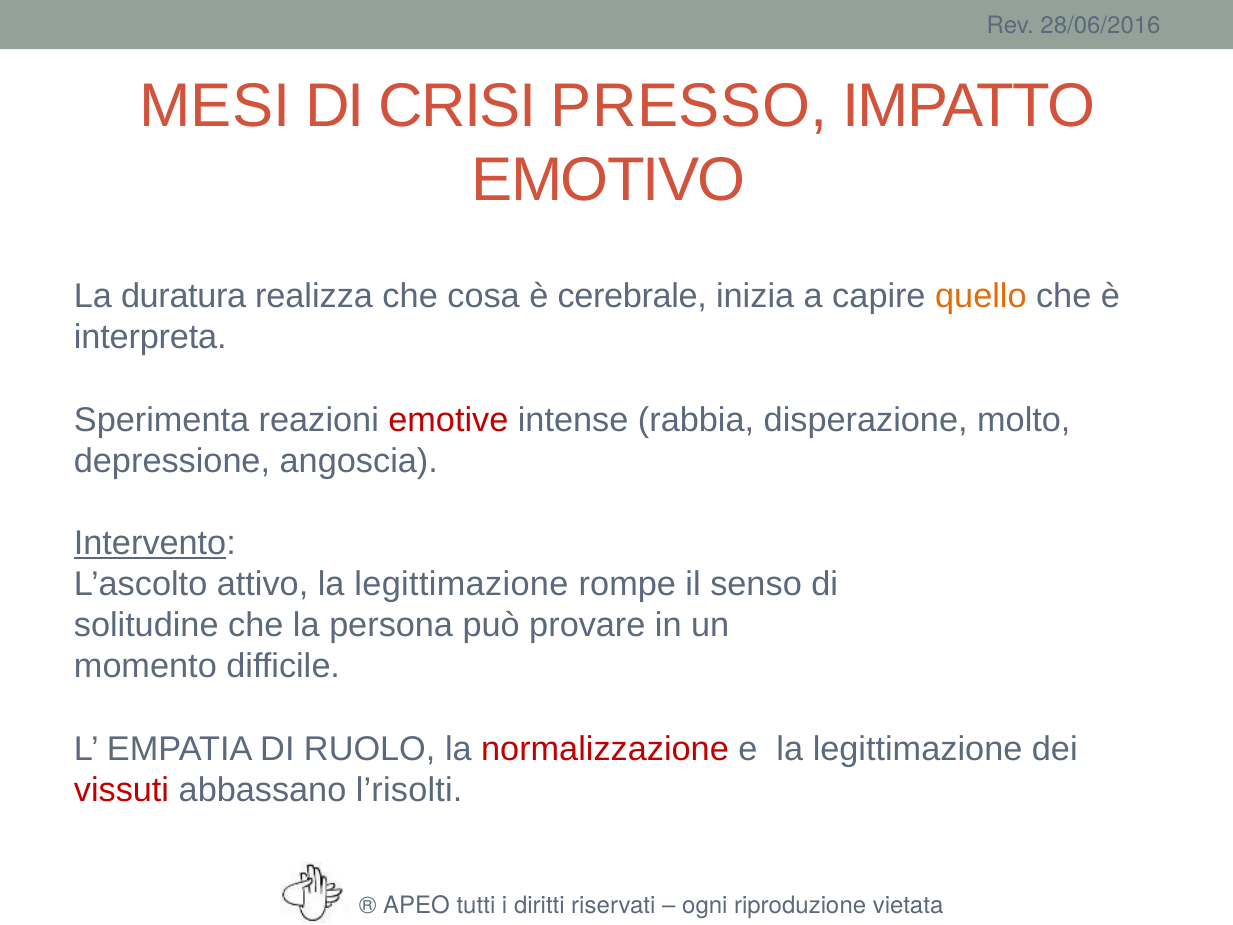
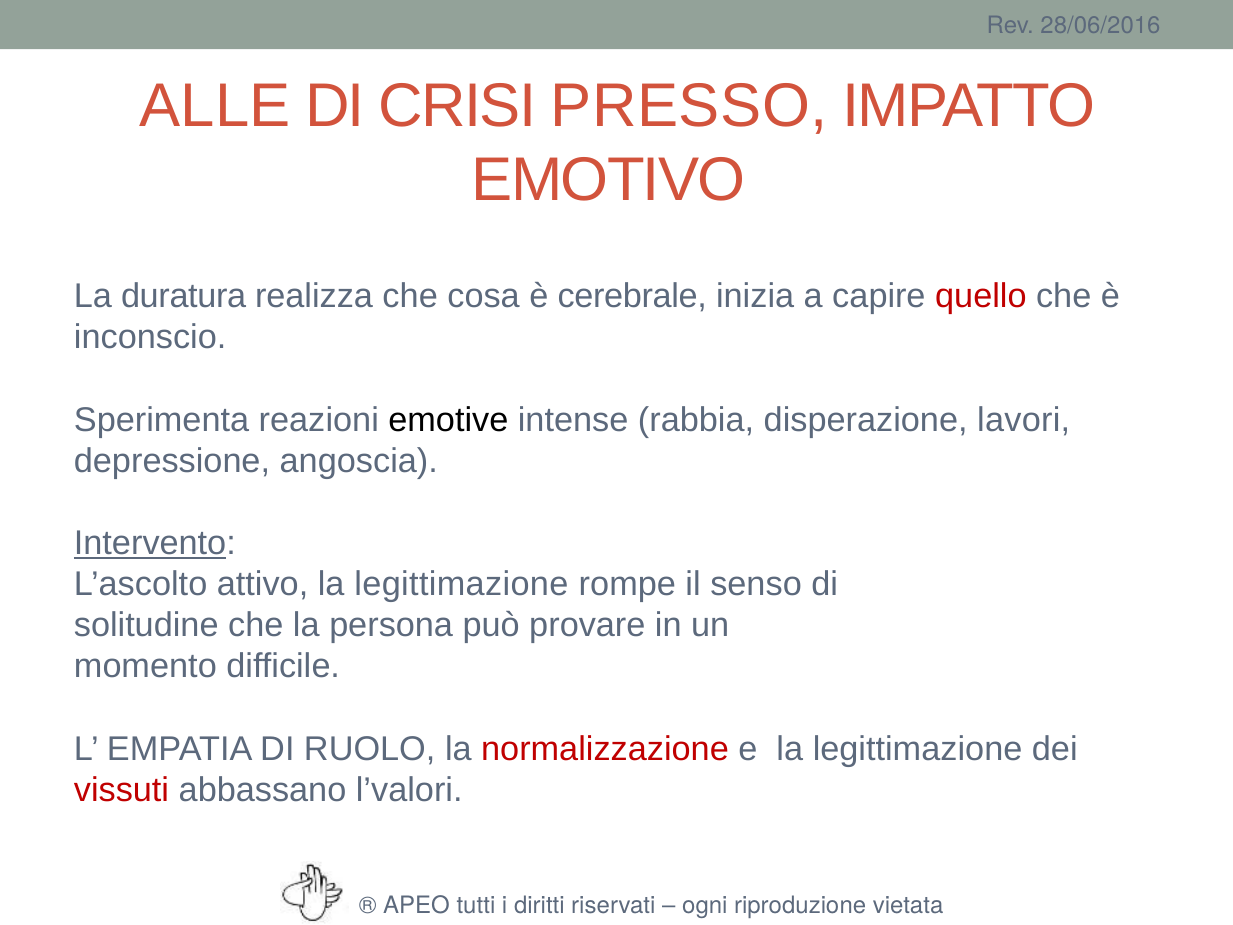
MESI: MESI -> ALLE
quello colour: orange -> red
interpreta: interpreta -> inconscio
emotive colour: red -> black
molto: molto -> lavori
l’risolti: l’risolti -> l’valori
